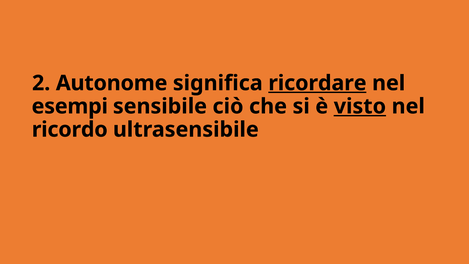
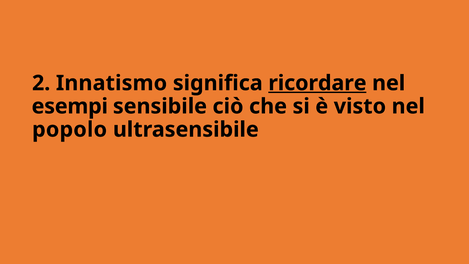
Autonome: Autonome -> Innatismo
visto underline: present -> none
ricordo: ricordo -> popolo
